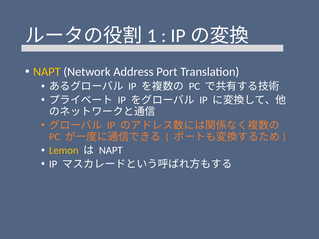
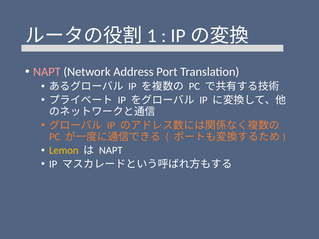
NAPT at (47, 72) colour: yellow -> pink
